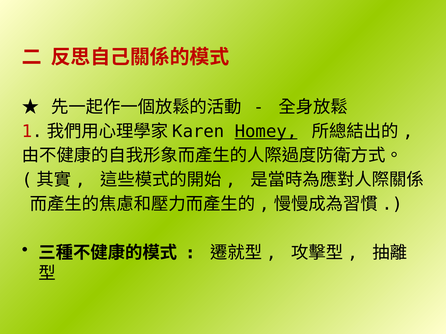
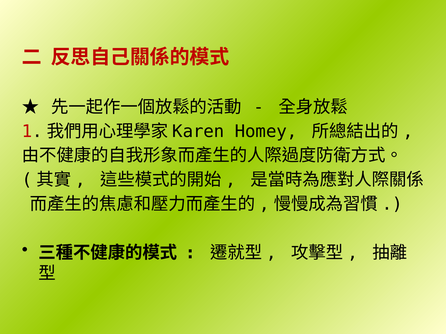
Homey underline: present -> none
